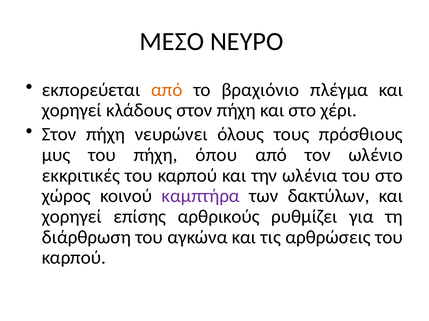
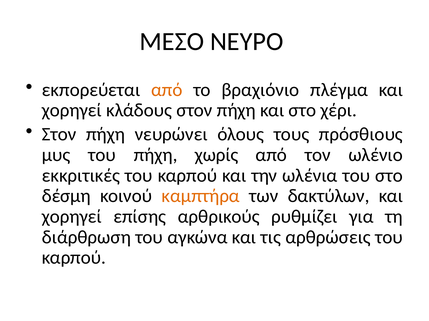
όπου: όπου -> χωρίς
χώρος: χώρος -> δέσμη
καμπτήρα colour: purple -> orange
